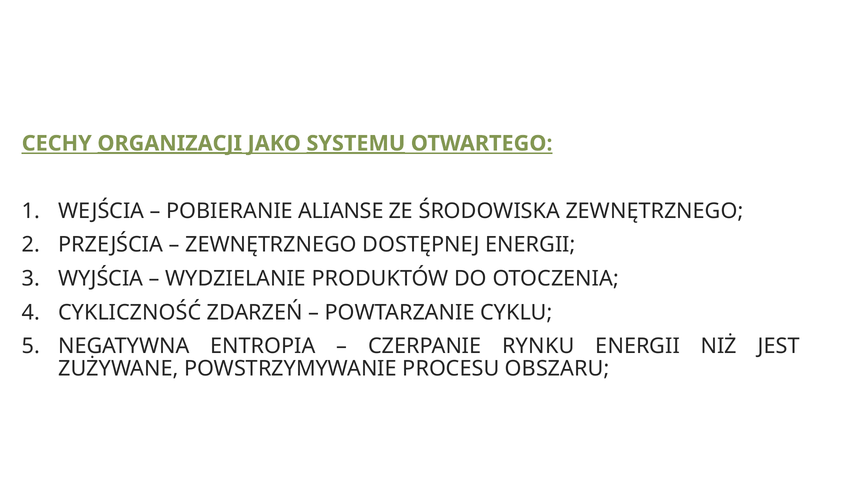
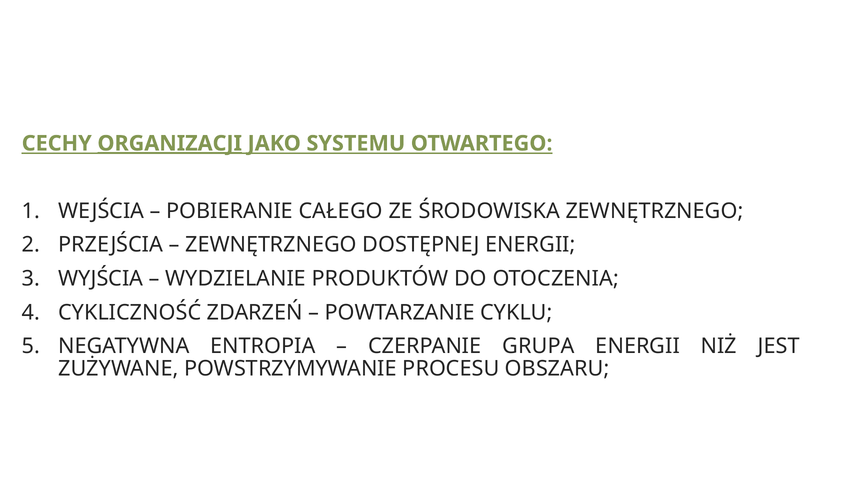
SYSTEMU underline: present -> none
ALIANSE: ALIANSE -> CAŁEGO
RYNKU: RYNKU -> GRUPA
